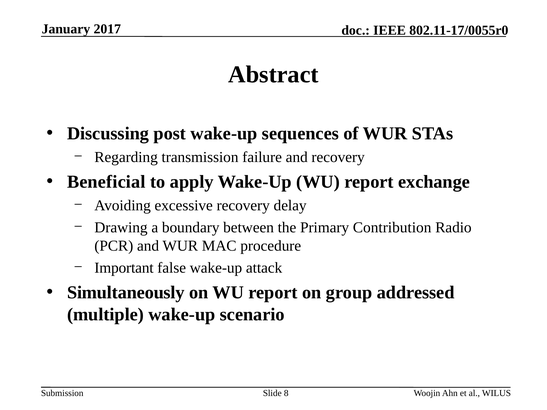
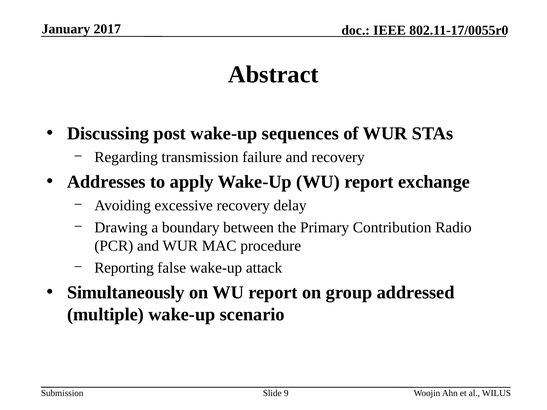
Beneficial: Beneficial -> Addresses
Important: Important -> Reporting
8: 8 -> 9
